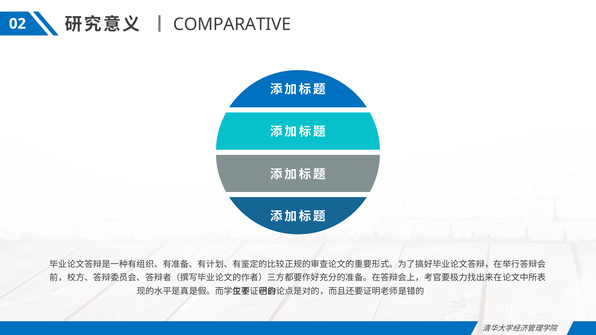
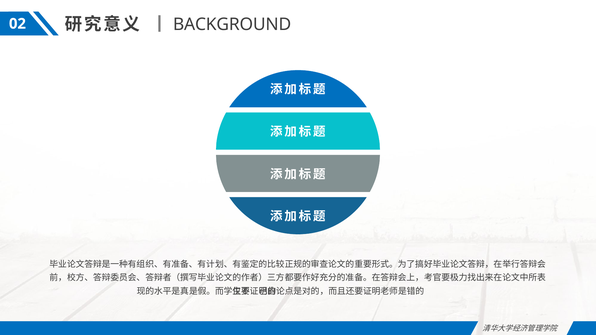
COMPARATIVE: COMPARATIVE -> BACKGROUND
